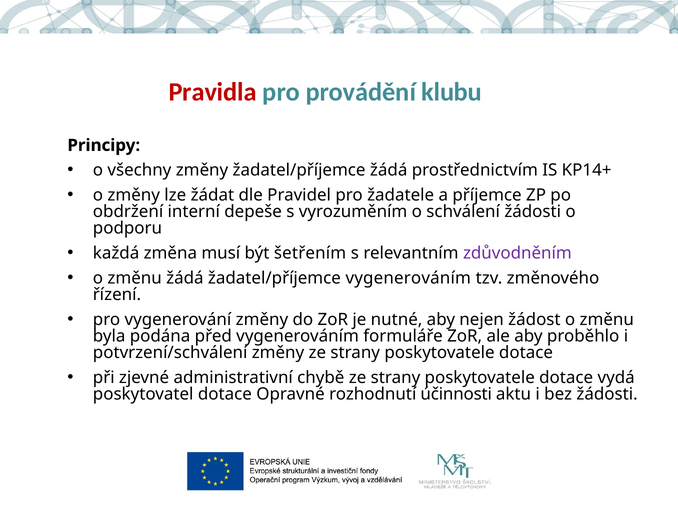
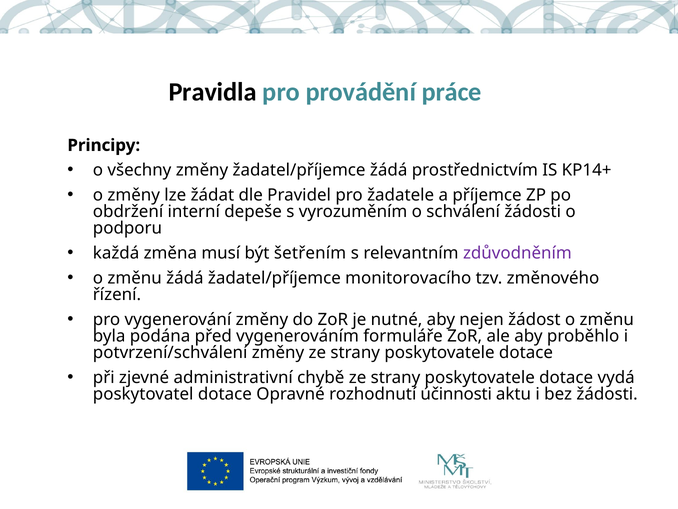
Pravidla colour: red -> black
klubu: klubu -> práce
žadatel/příjemce vygenerováním: vygenerováním -> monitorovacího
